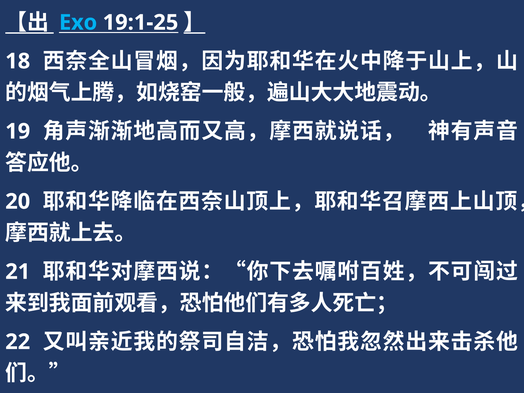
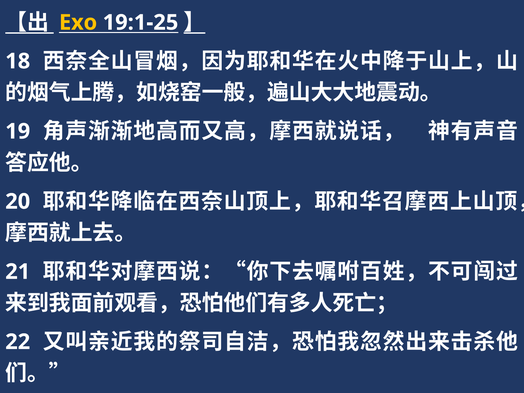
Exo colour: light blue -> yellow
